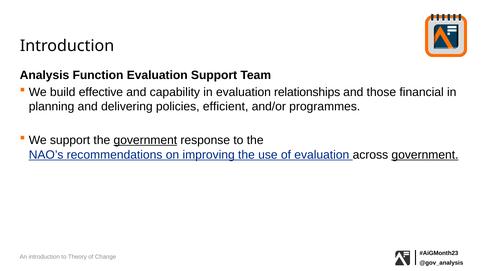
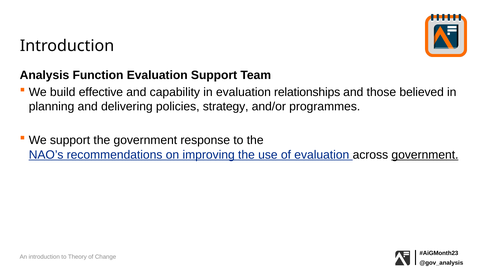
financial: financial -> believed
efficient: efficient -> strategy
government at (145, 140) underline: present -> none
